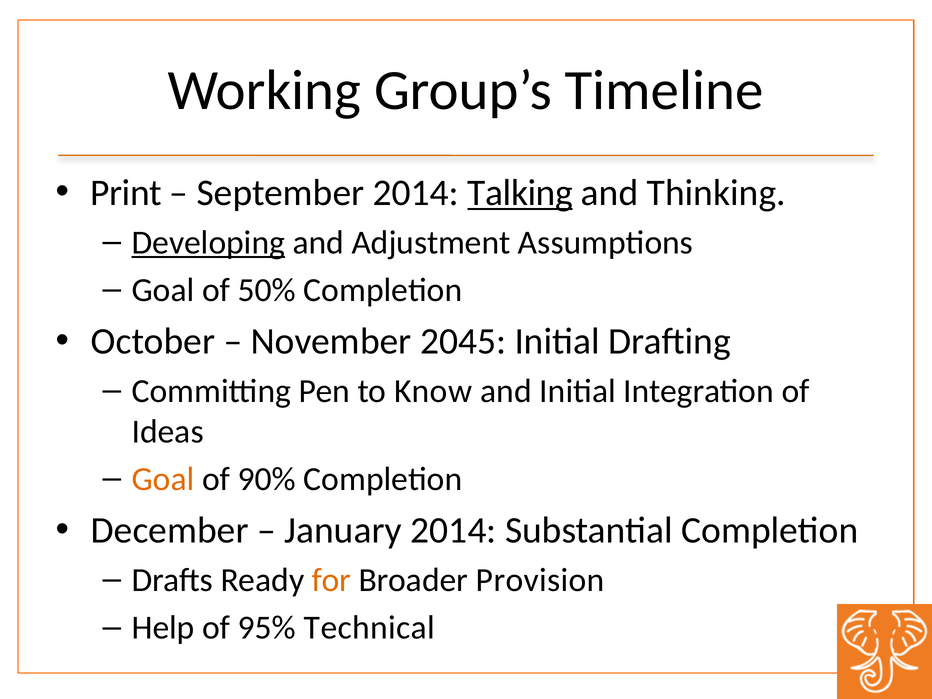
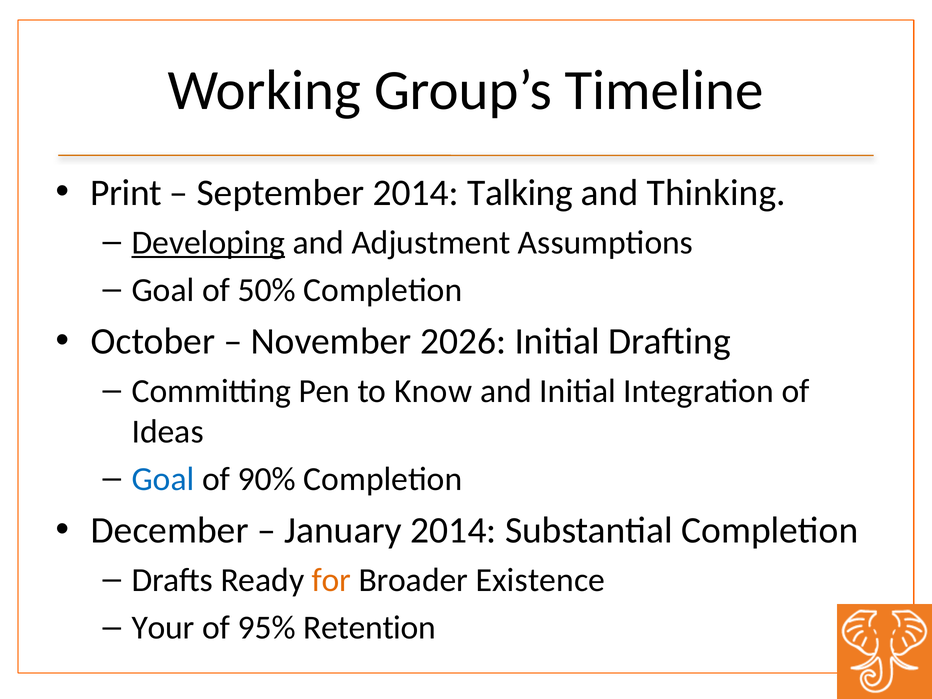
Talking underline: present -> none
2045: 2045 -> 2026
Goal at (163, 479) colour: orange -> blue
Provision: Provision -> Existence
Help: Help -> Your
Technical: Technical -> Retention
